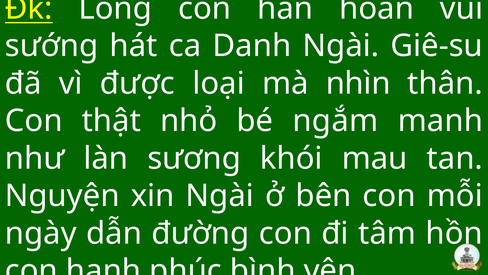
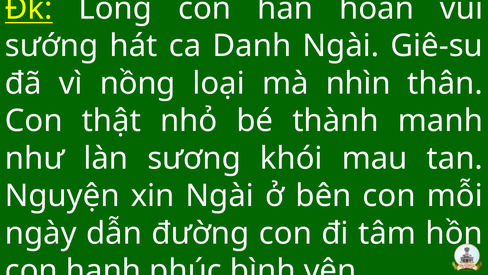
được: được -> nồng
ngắm: ngắm -> thành
